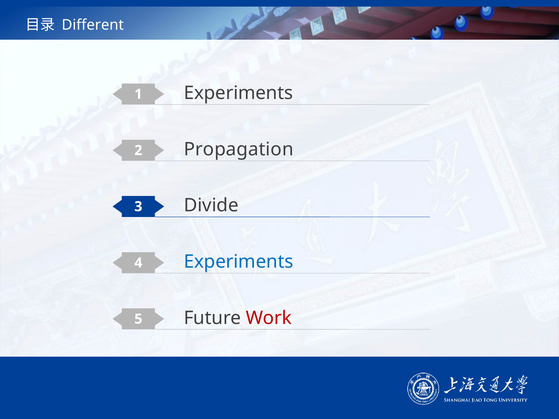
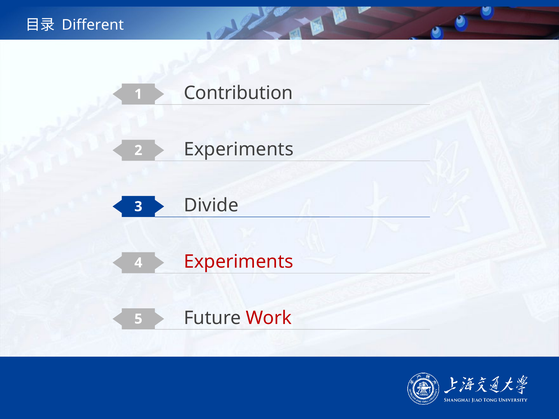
1 Experiments: Experiments -> Contribution
2 Propagation: Propagation -> Experiments
Experiments at (239, 262) colour: blue -> red
